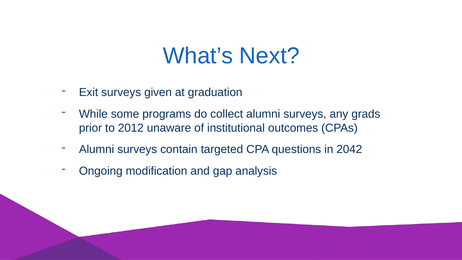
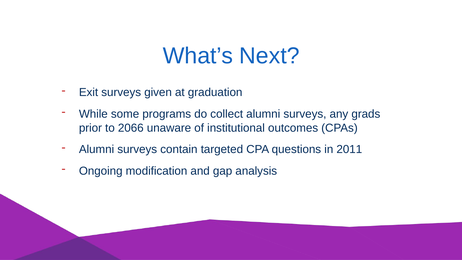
2012: 2012 -> 2066
2042: 2042 -> 2011
